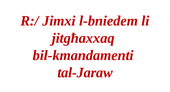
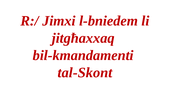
tal-Jaraw: tal-Jaraw -> tal-Skont
